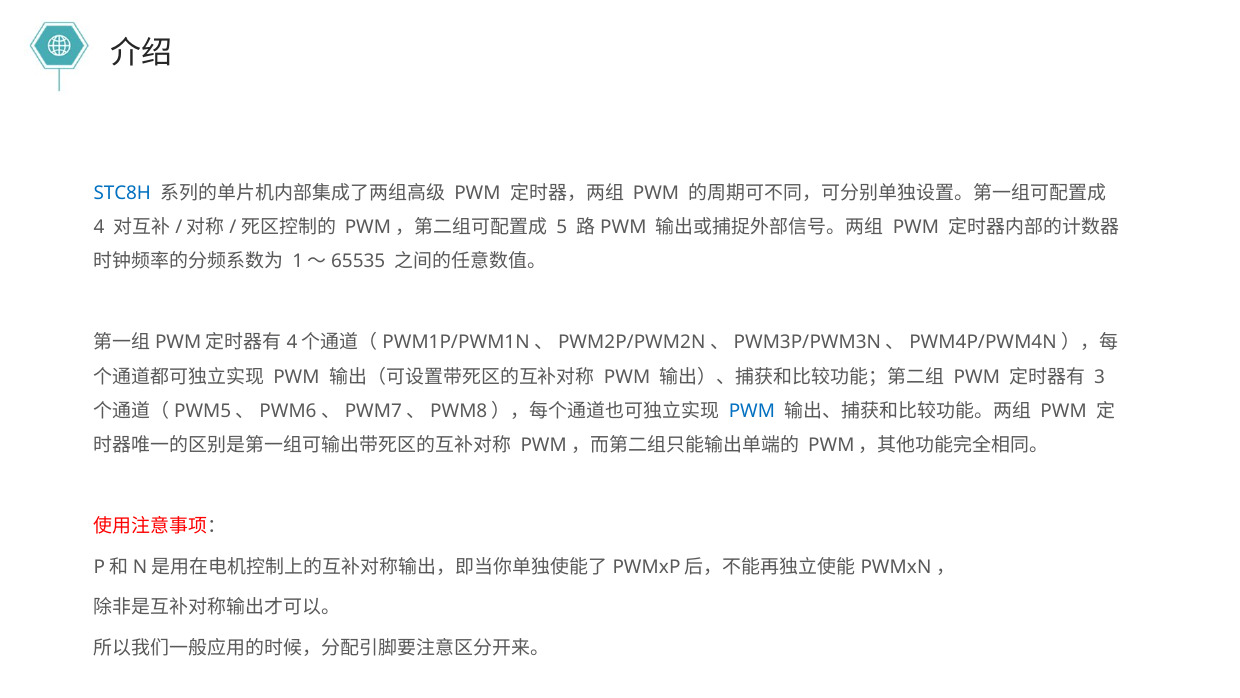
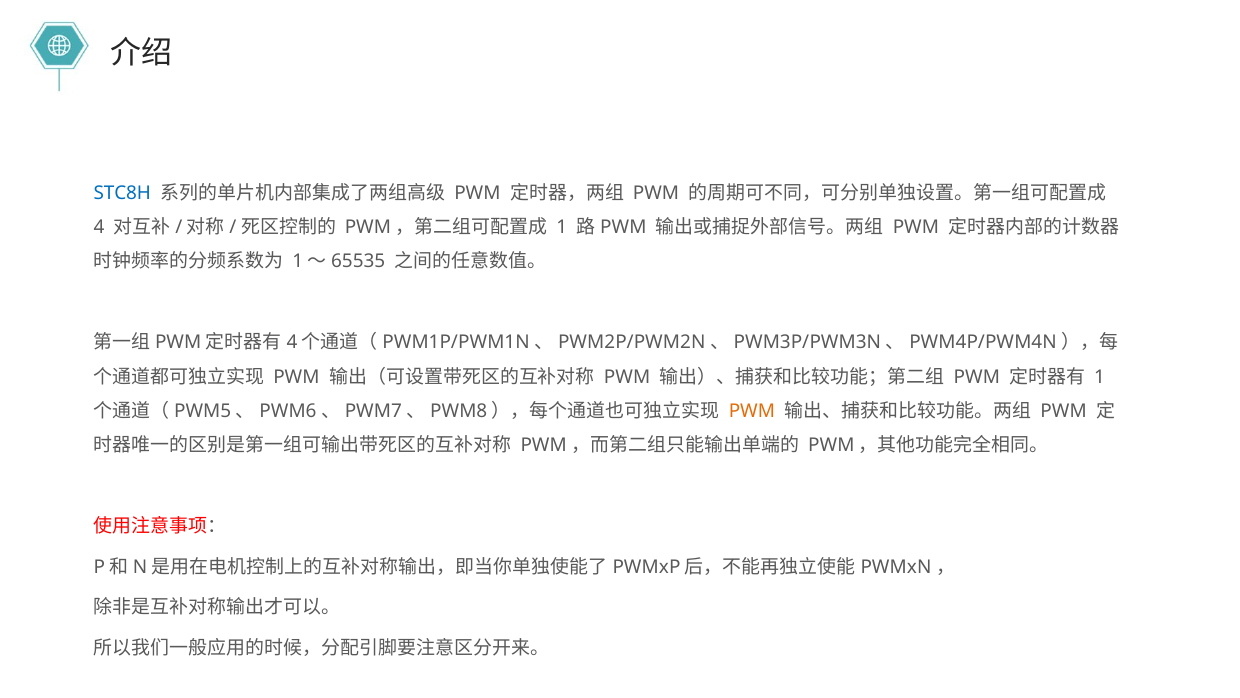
5 at (562, 227): 5 -> 1
3 at (1100, 376): 3 -> 1
PWM at (752, 411) colour: blue -> orange
